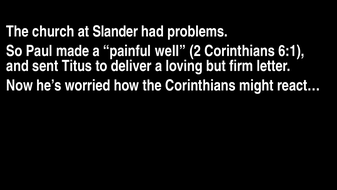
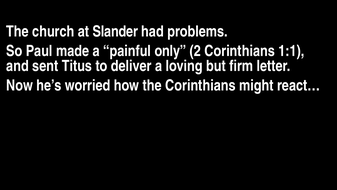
well: well -> only
6:1: 6:1 -> 1:1
